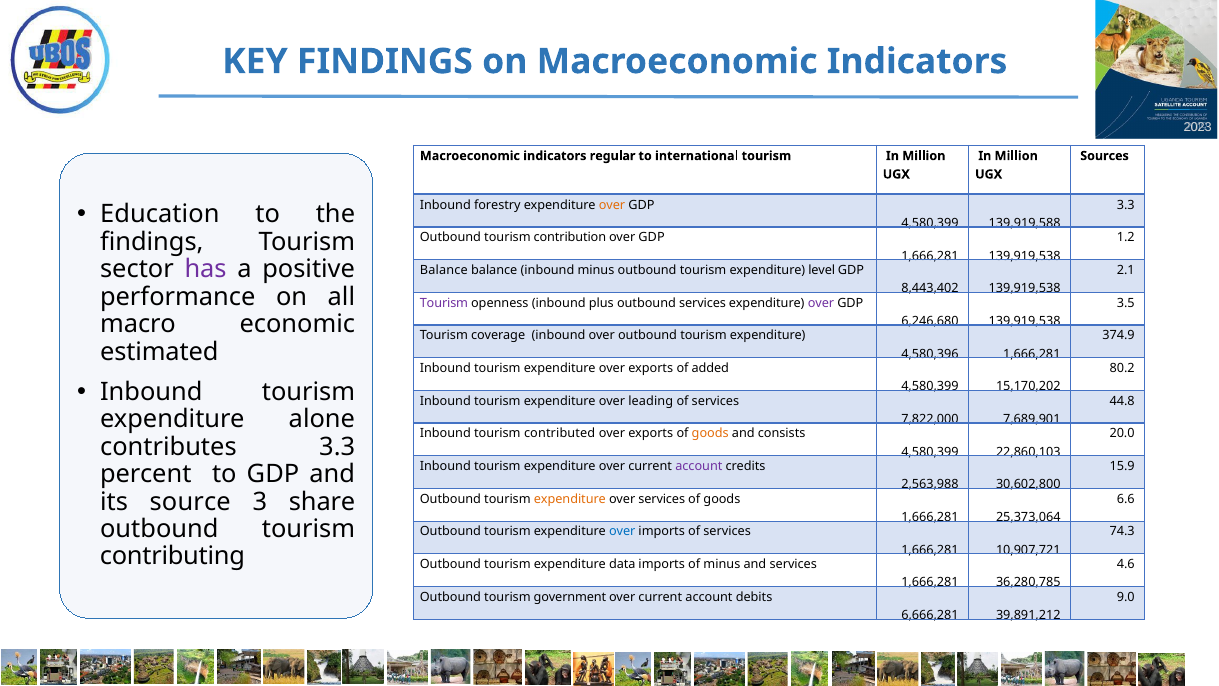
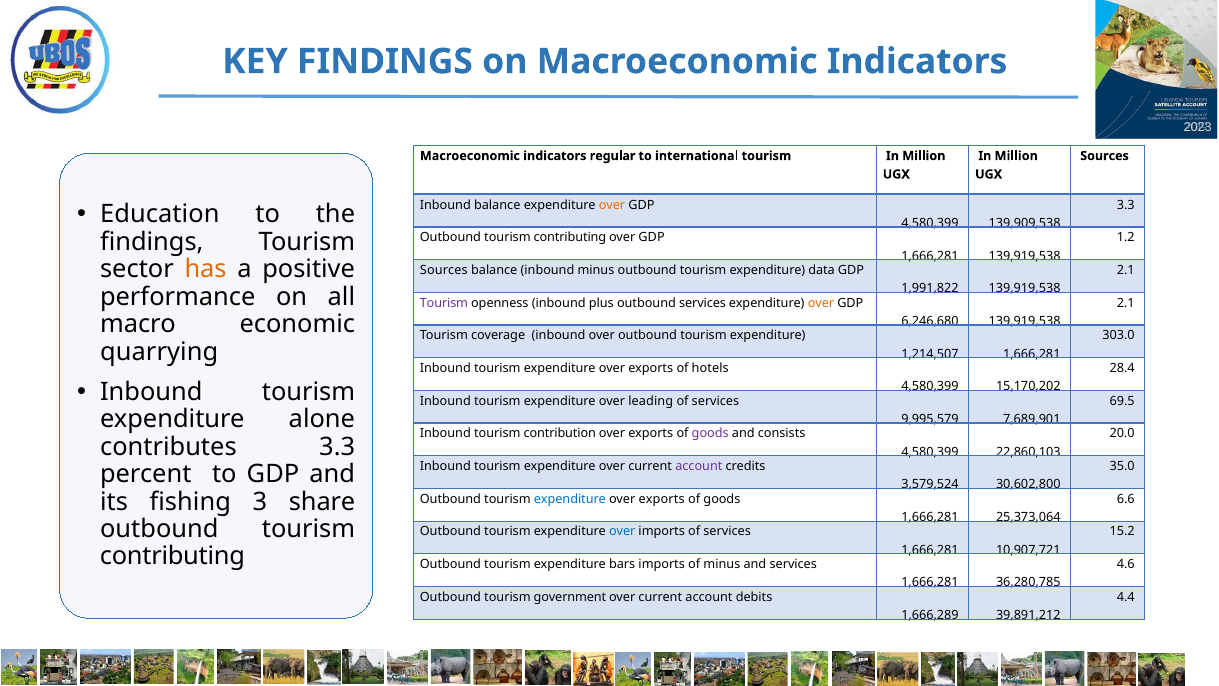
Inbound forestry: forestry -> balance
139,919,588: 139,919,588 -> 139,909,538
contribution at (570, 237): contribution -> contributing
has colour: purple -> orange
Balance at (444, 270): Balance -> Sources
level: level -> data
8,443,402: 8,443,402 -> 1,991,822
over at (821, 303) colour: purple -> orange
3.5 at (1126, 303): 3.5 -> 2.1
374.9: 374.9 -> 303.0
estimated: estimated -> quarrying
4,580,396: 4,580,396 -> 1,214,507
added: added -> hotels
80.2: 80.2 -> 28.4
44.8: 44.8 -> 69.5
7,822,000: 7,822,000 -> 9,995,579
contributed: contributed -> contribution
goods at (710, 433) colour: orange -> purple
15.9: 15.9 -> 35.0
2,563,988: 2,563,988 -> 3,579,524
source: source -> fishing
expenditure at (570, 499) colour: orange -> blue
services at (662, 499): services -> exports
74.3: 74.3 -> 15.2
data: data -> bars
9.0: 9.0 -> 4.4
6,666,281: 6,666,281 -> 1,666,289
